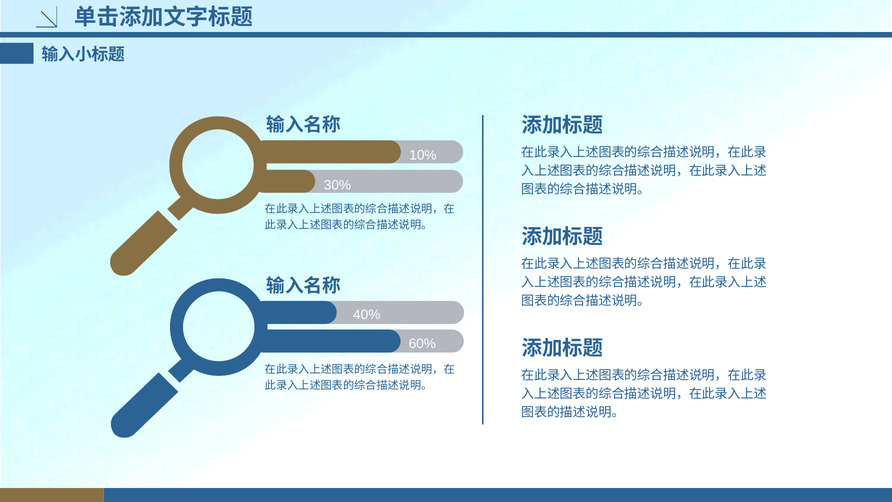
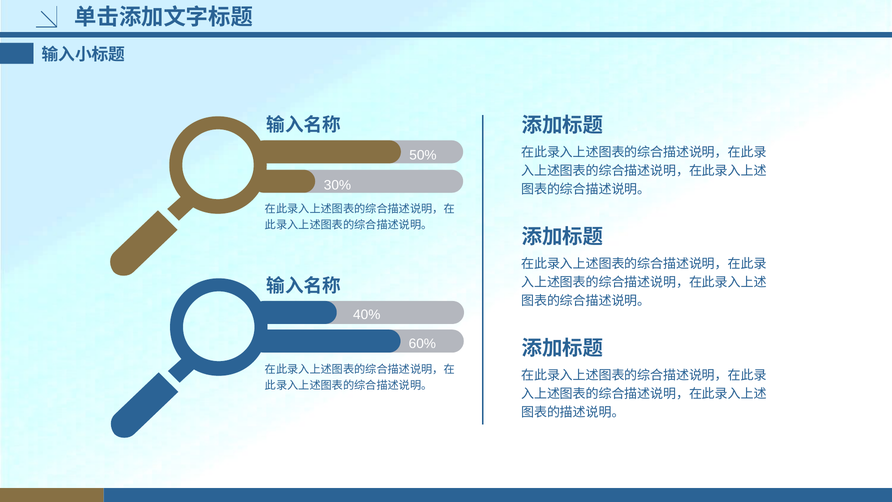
10%: 10% -> 50%
